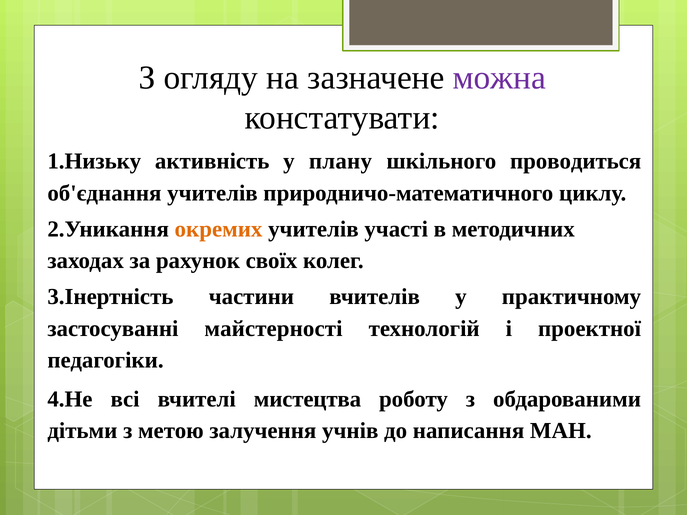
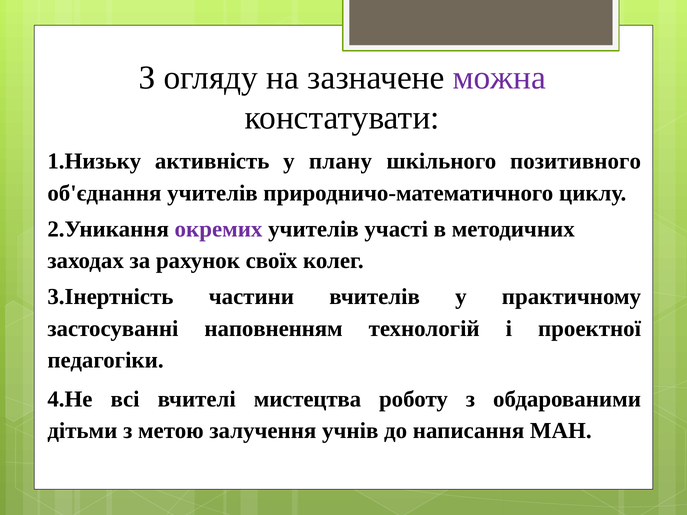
проводиться: проводиться -> позитивного
окремих colour: orange -> purple
майстерності: майстерності -> наповненням
